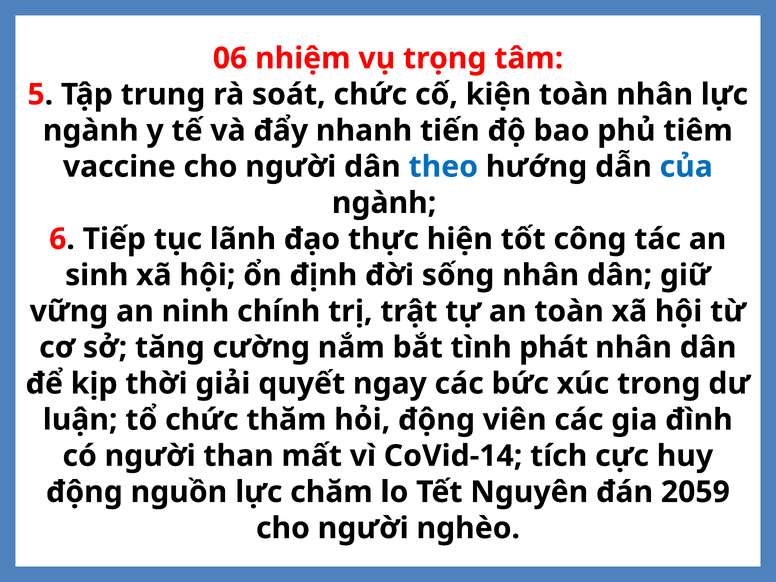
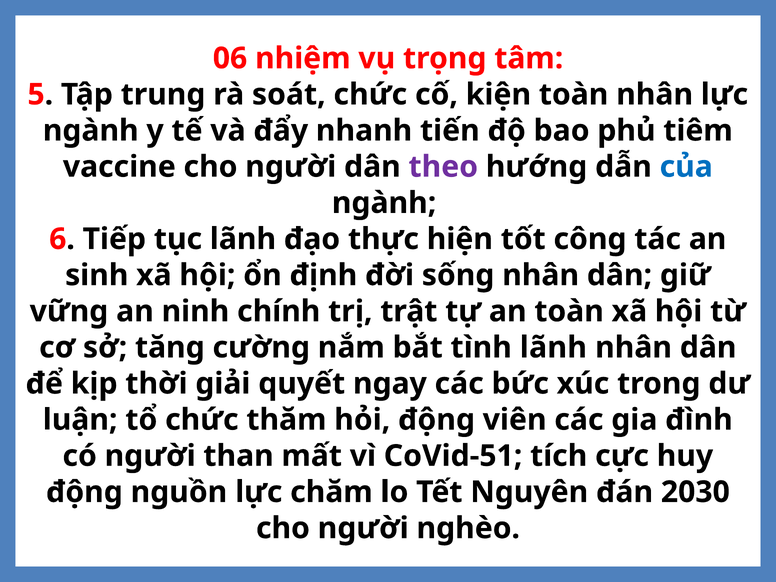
theo colour: blue -> purple
tình phát: phát -> lãnh
CoVid-14: CoVid-14 -> CoVid-51
2059: 2059 -> 2030
